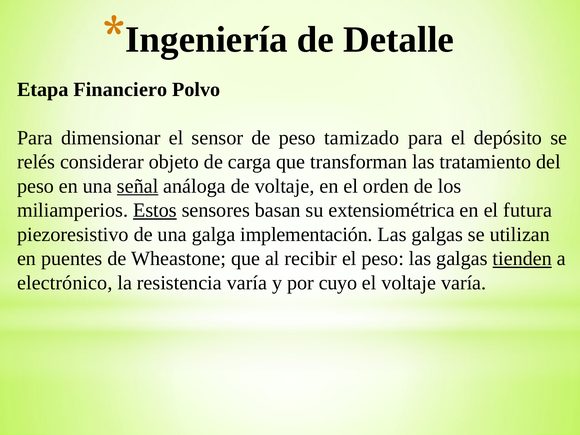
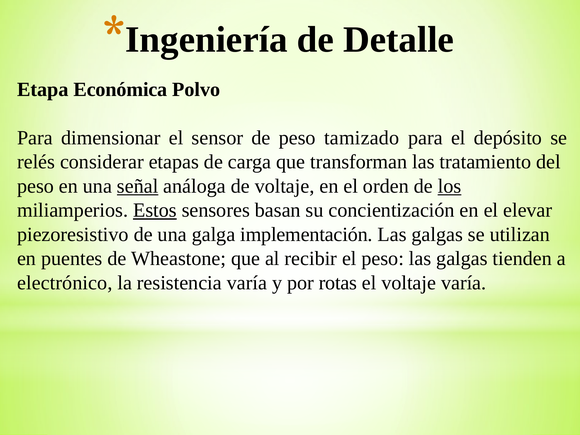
Financiero: Financiero -> Económica
objeto: objeto -> etapas
los underline: none -> present
extensiométrica: extensiométrica -> concientización
futura: futura -> elevar
tienden underline: present -> none
cuyo: cuyo -> rotas
